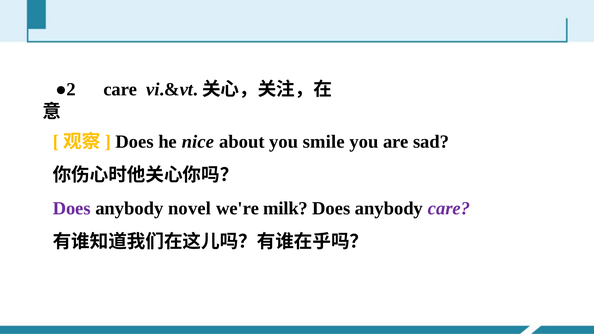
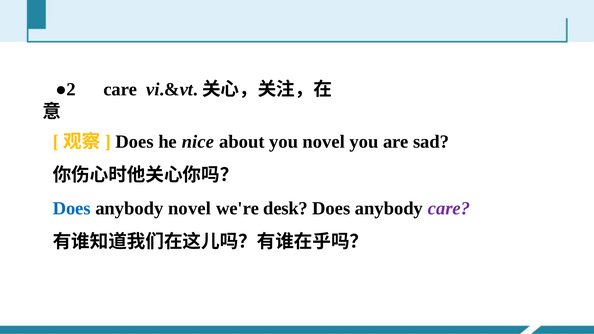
you smile: smile -> novel
Does at (72, 209) colour: purple -> blue
milk: milk -> desk
